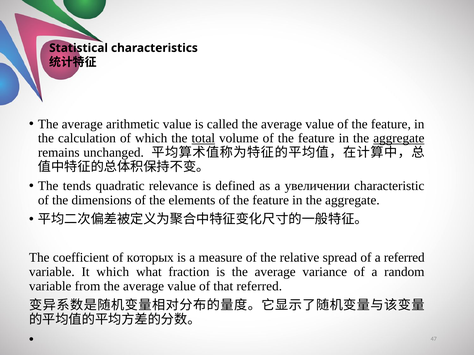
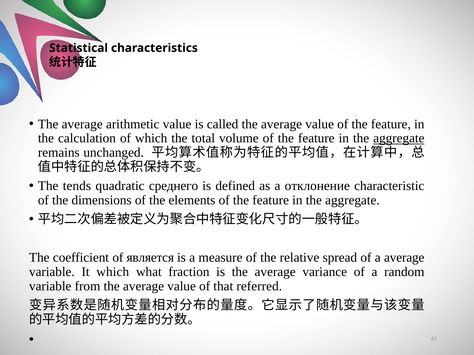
total underline: present -> none
relevance: relevance -> среднего
увеличении: увеличении -> отклонение
которых: которых -> является
a referred: referred -> average
